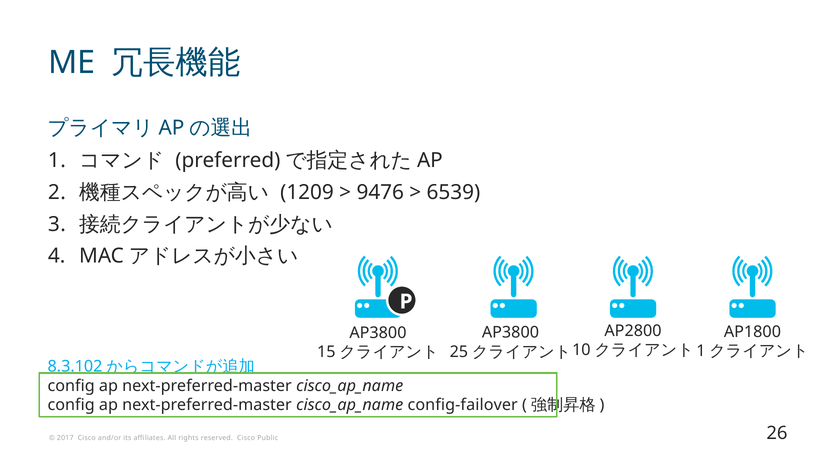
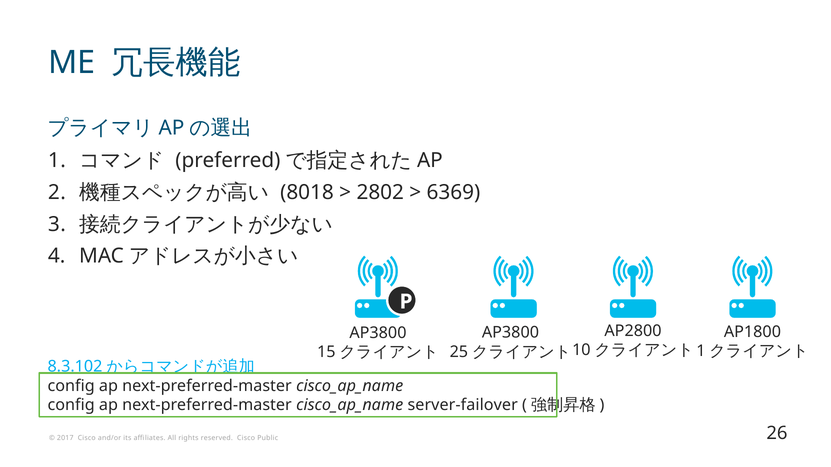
1209: 1209 -> 8018
9476: 9476 -> 2802
6539: 6539 -> 6369
config-failover: config-failover -> server-failover
